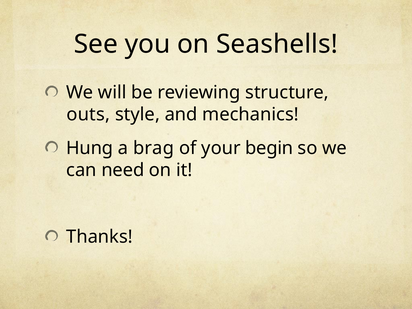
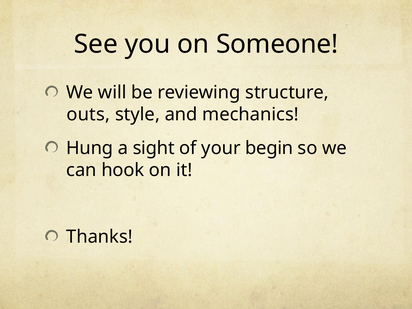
Seashells: Seashells -> Someone
brag: brag -> sight
need: need -> hook
